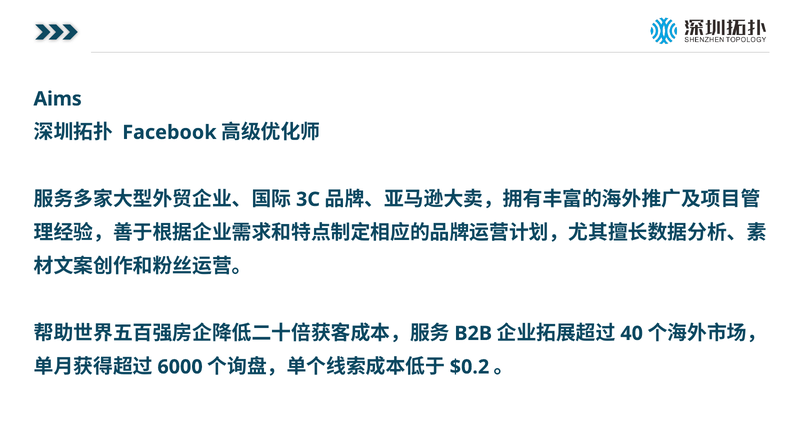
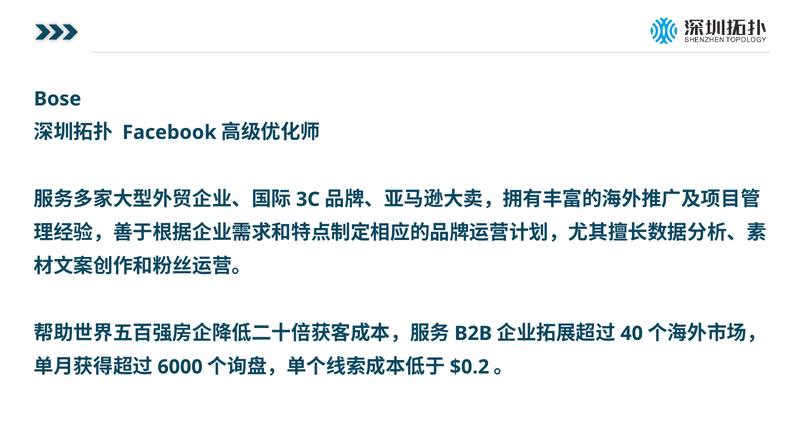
Aims: Aims -> Bose
